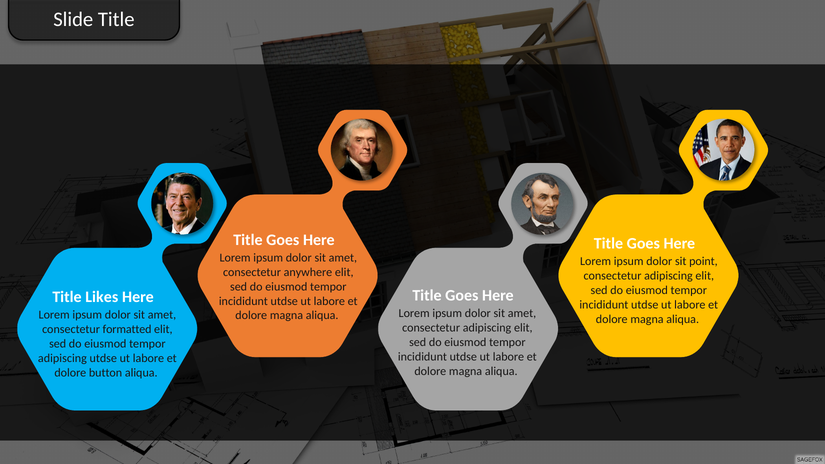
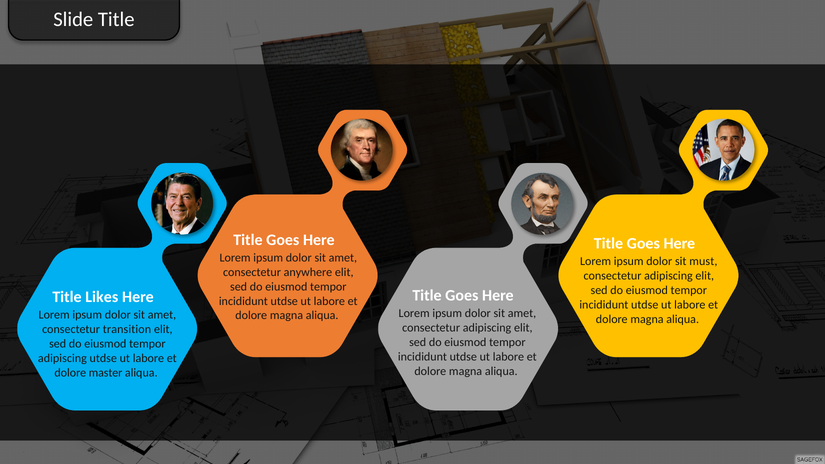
point: point -> must
formatted: formatted -> transition
button: button -> master
